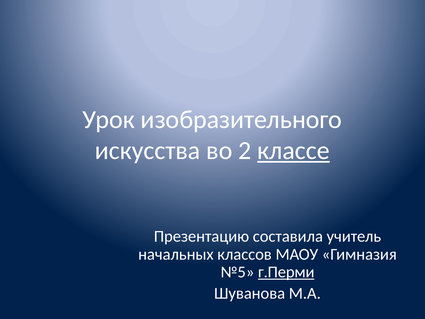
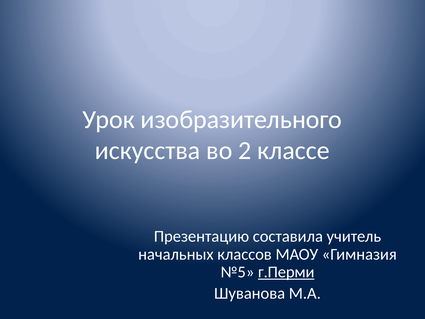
классе underline: present -> none
